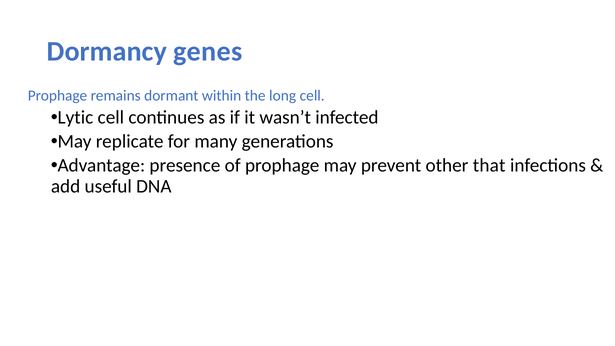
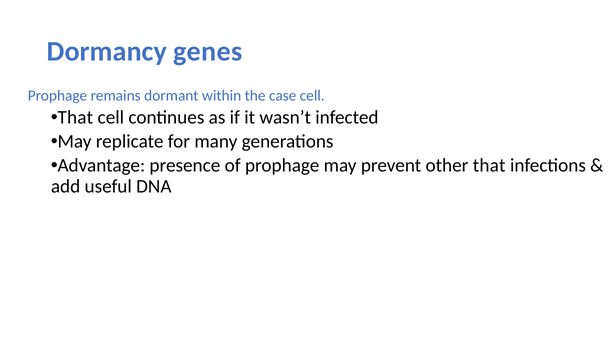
long: long -> case
Lytic at (75, 118): Lytic -> That
